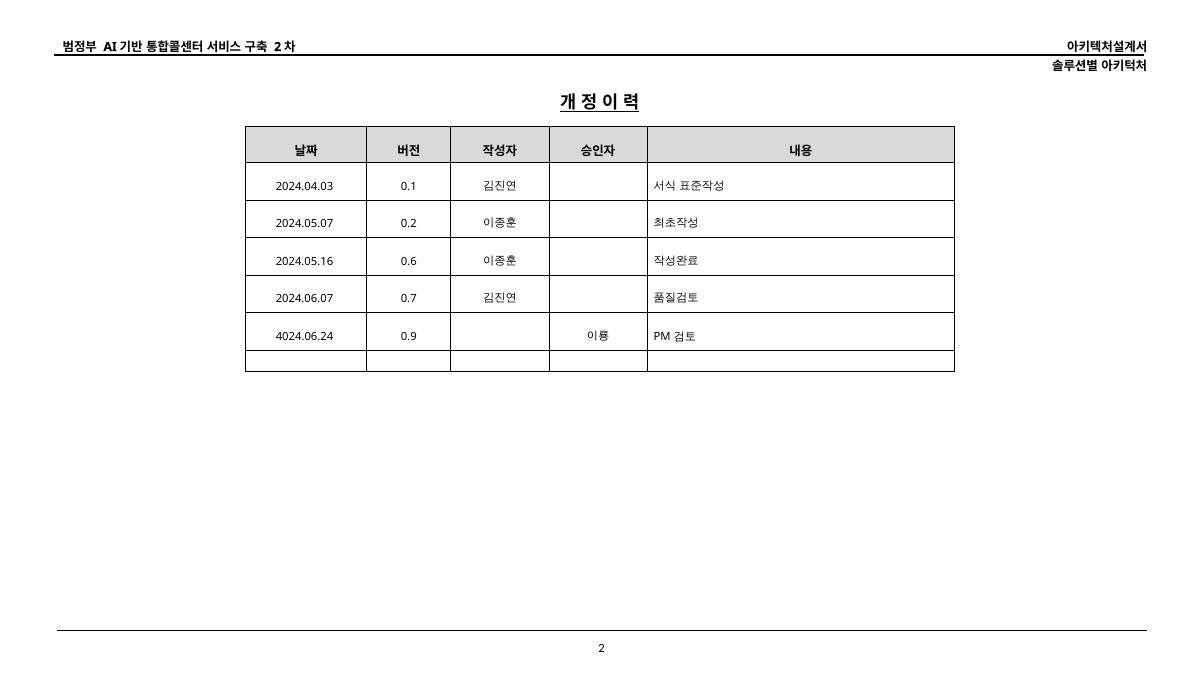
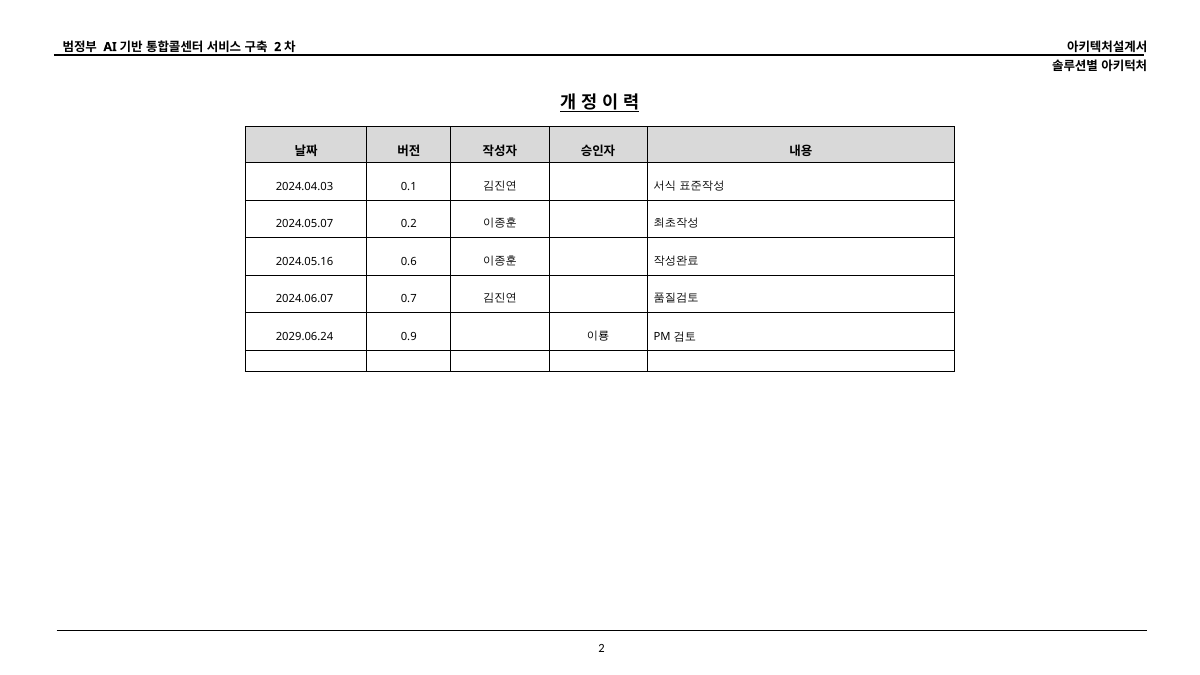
4024.06.24: 4024.06.24 -> 2029.06.24
